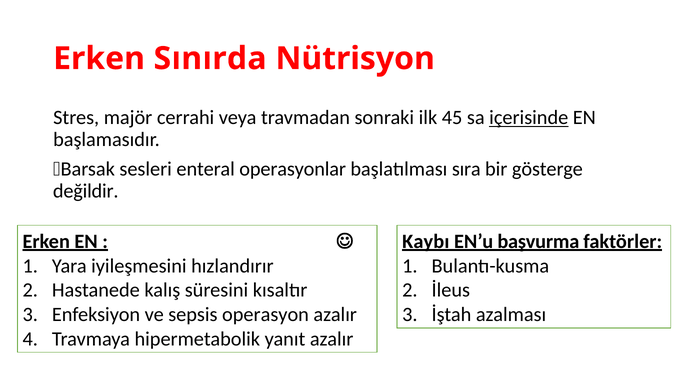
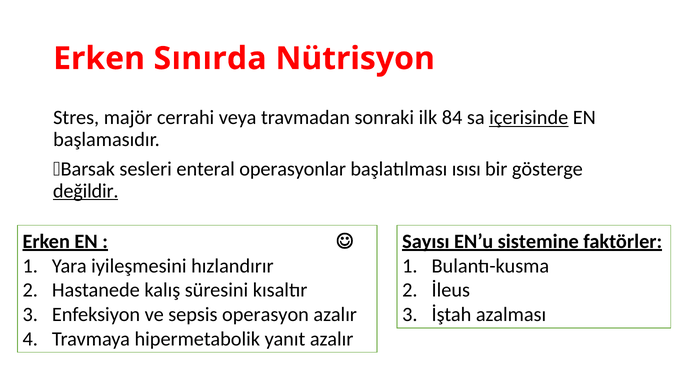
45: 45 -> 84
sıra: sıra -> ısısı
değildir underline: none -> present
Kaybı: Kaybı -> Sayısı
başvurma: başvurma -> sistemine
